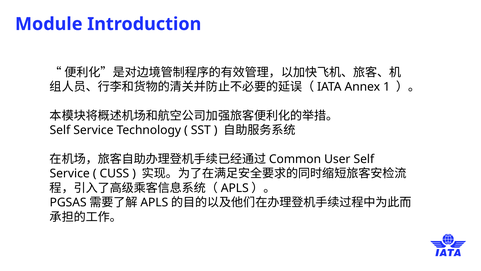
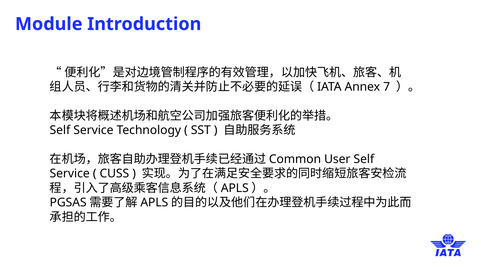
1: 1 -> 7
